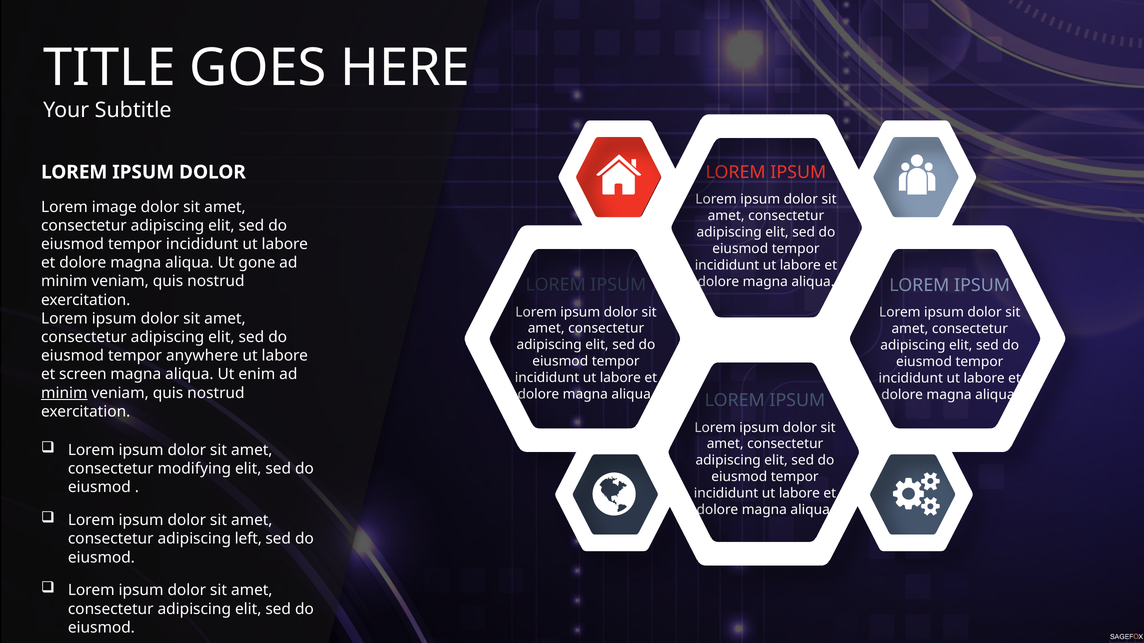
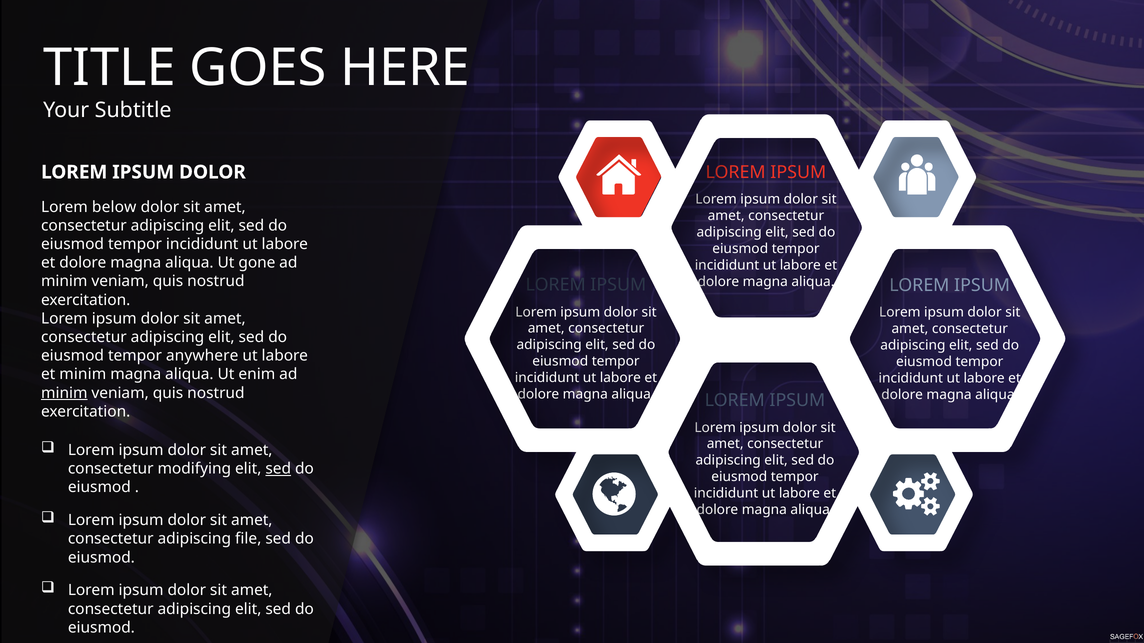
image: image -> below
et screen: screen -> minim
sed at (278, 469) underline: none -> present
left: left -> file
